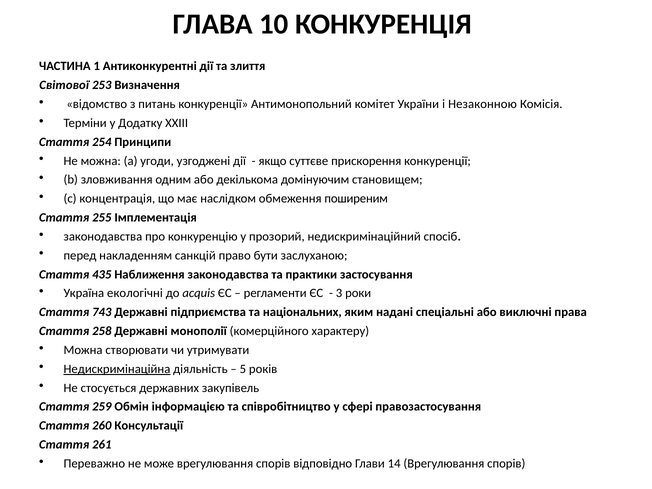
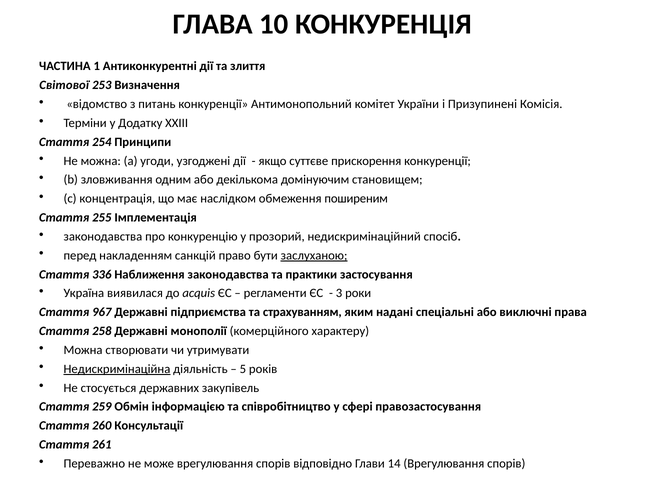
Незаконною: Незаконною -> Призупинені
заслуханою underline: none -> present
435: 435 -> 336
екологічні: екологічні -> виявилася
743: 743 -> 967
національних: національних -> страхуванням
